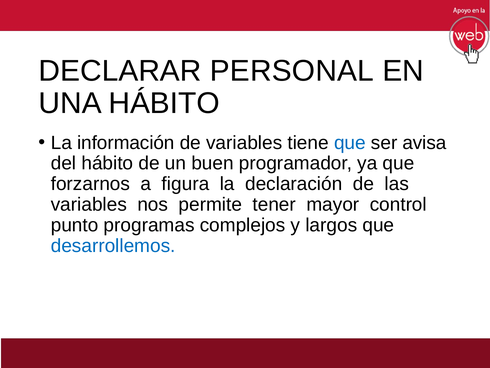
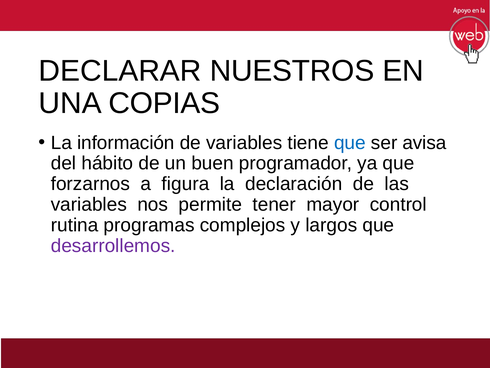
PERSONAL: PERSONAL -> NUESTROS
UNA HÁBITO: HÁBITO -> COPIAS
punto: punto -> rutina
desarrollemos colour: blue -> purple
